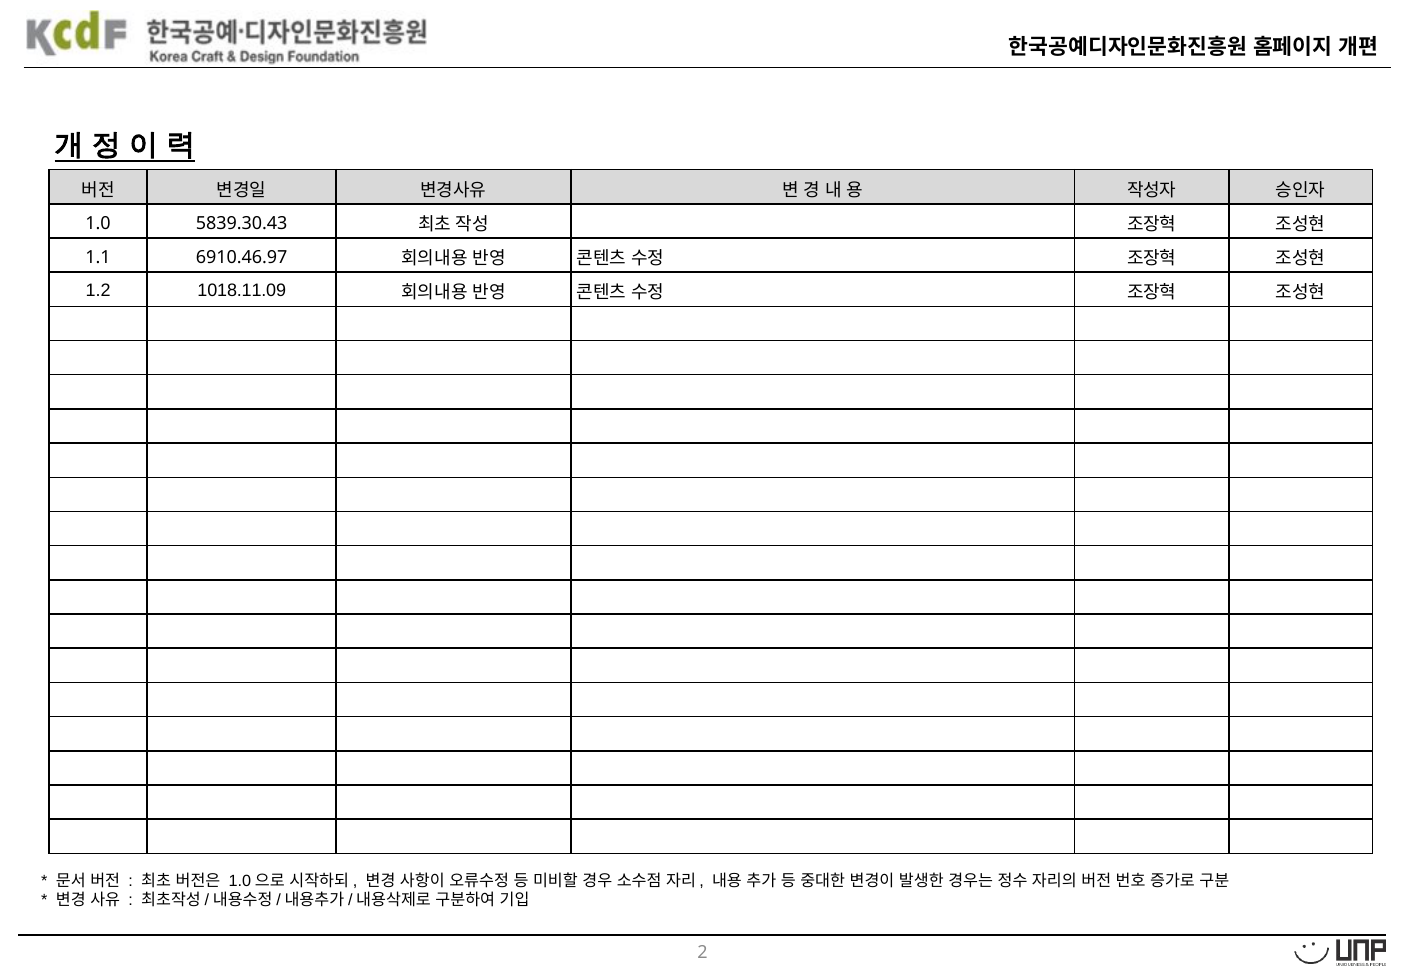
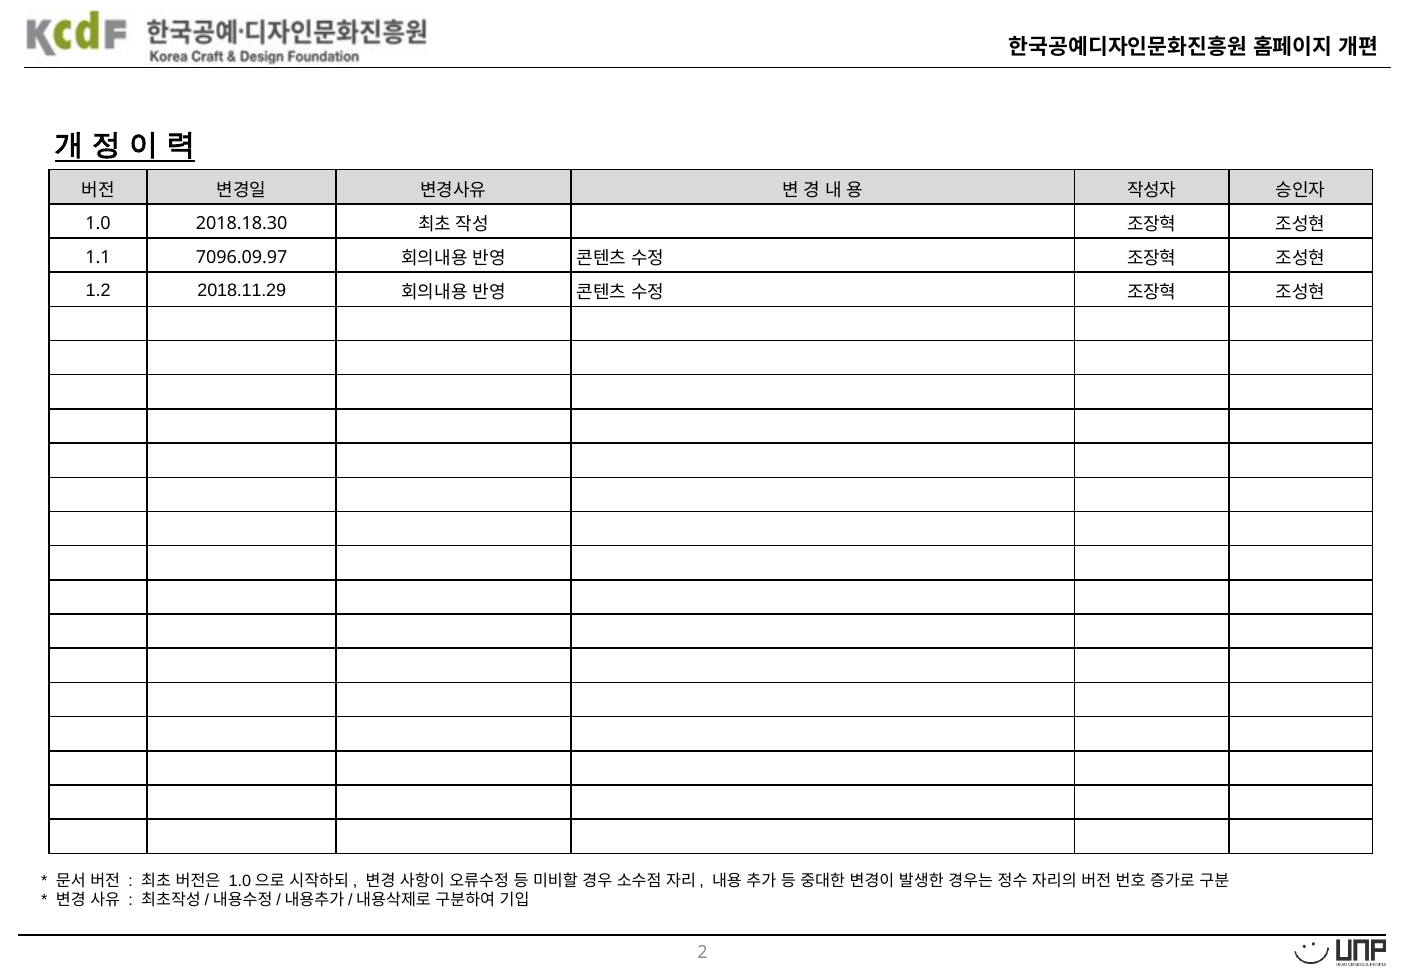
5839.30.43: 5839.30.43 -> 2018.18.30
6910.46.97: 6910.46.97 -> 7096.09.97
1018.11.09: 1018.11.09 -> 2018.11.29
